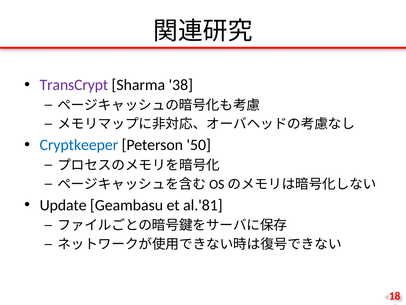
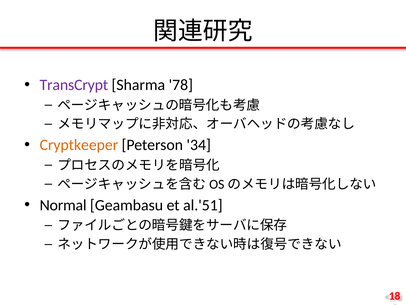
38: 38 -> 78
Cryptkeeper colour: blue -> orange
50: 50 -> 34
Update: Update -> Normal
al.'81: al.'81 -> al.'51
